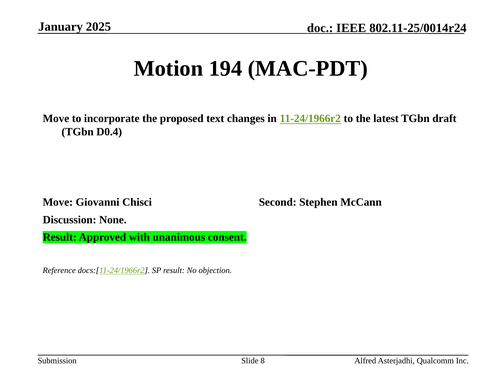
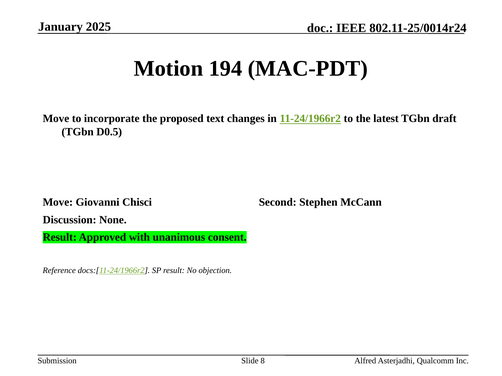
D0.4: D0.4 -> D0.5
